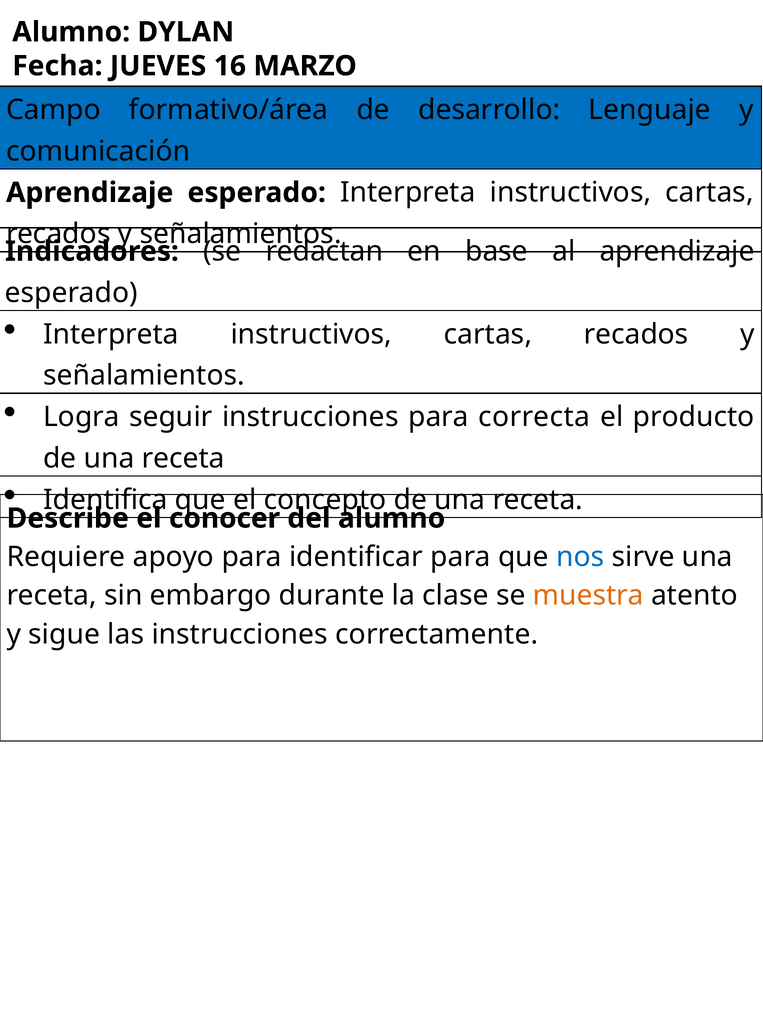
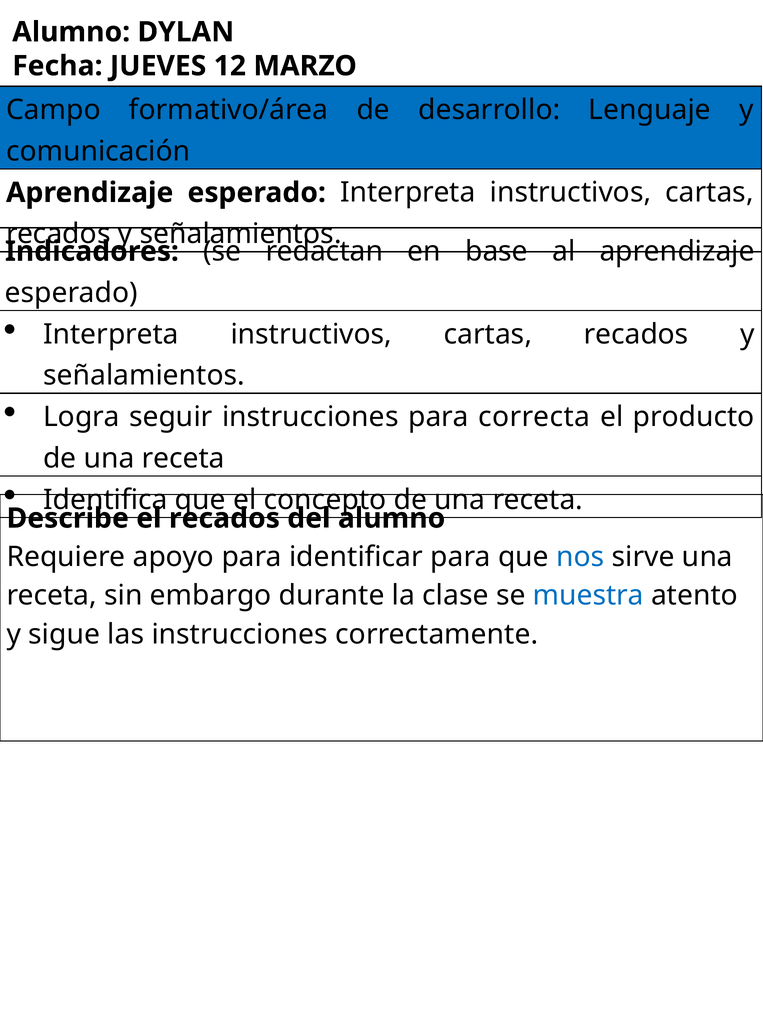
16: 16 -> 12
el conocer: conocer -> recados
muestra colour: orange -> blue
